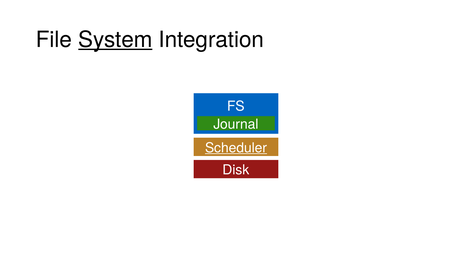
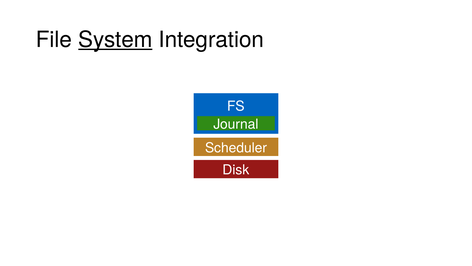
Scheduler underline: present -> none
